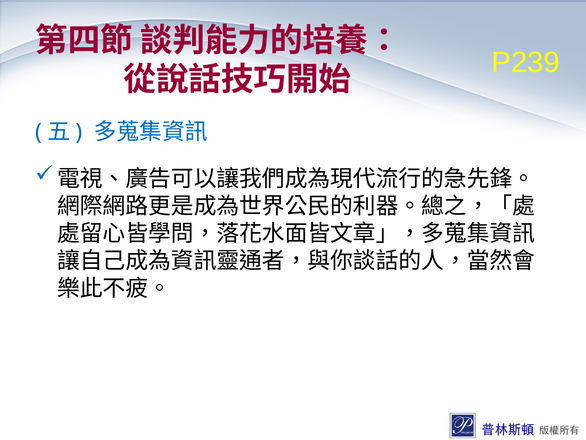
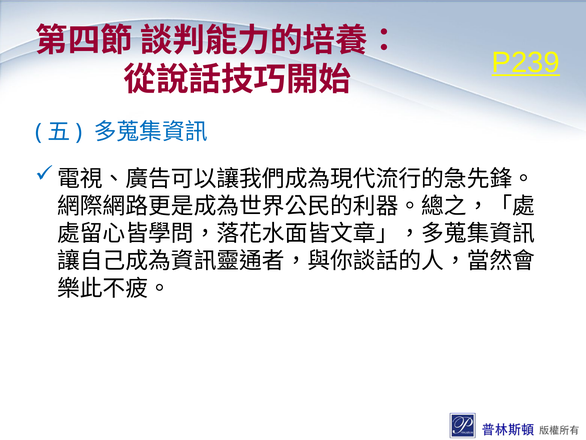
P239 underline: none -> present
